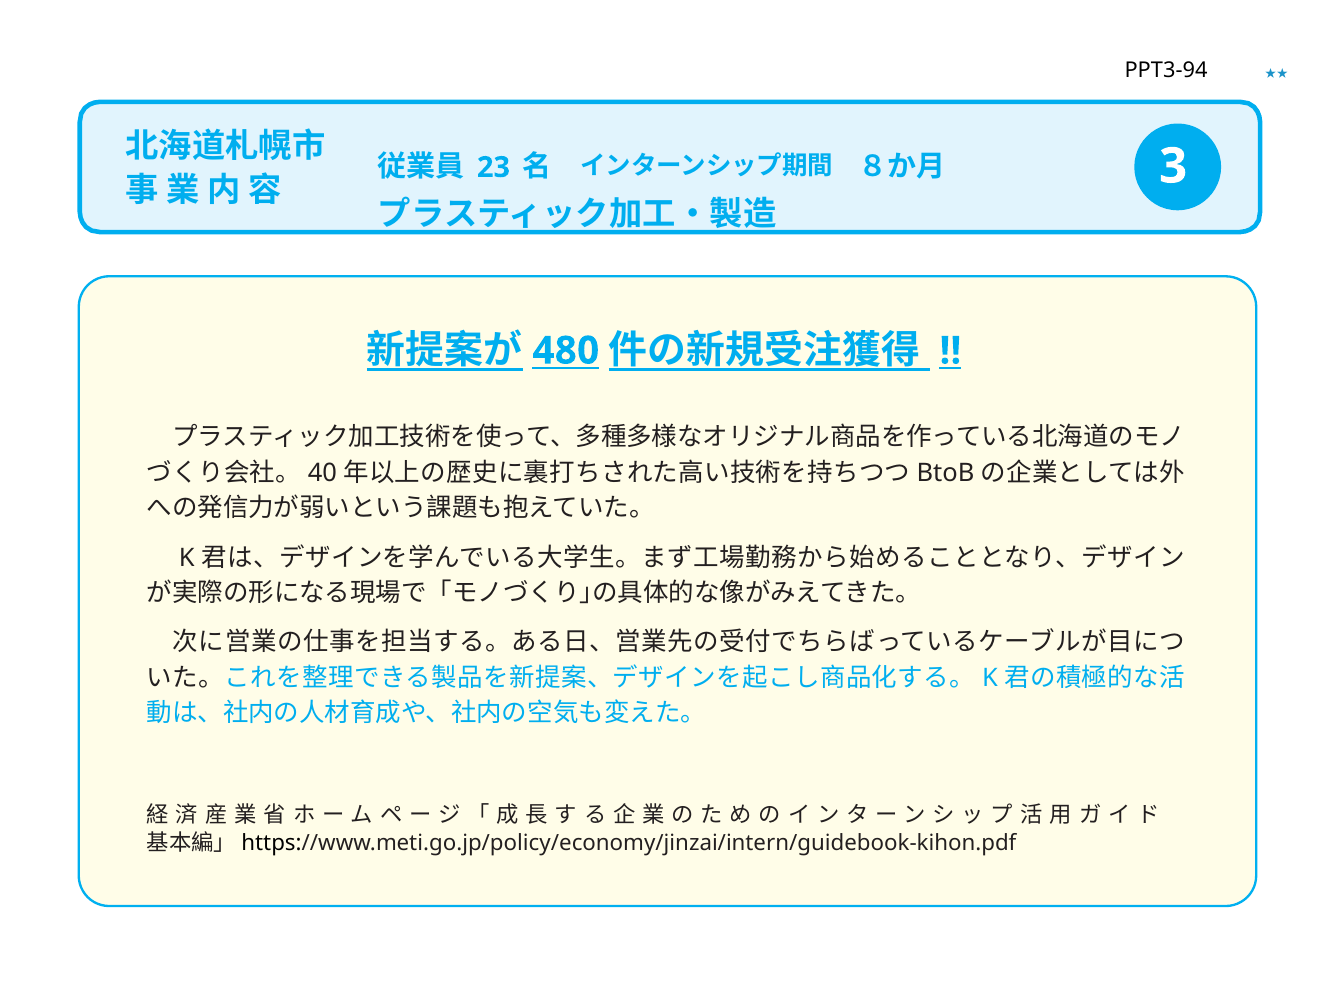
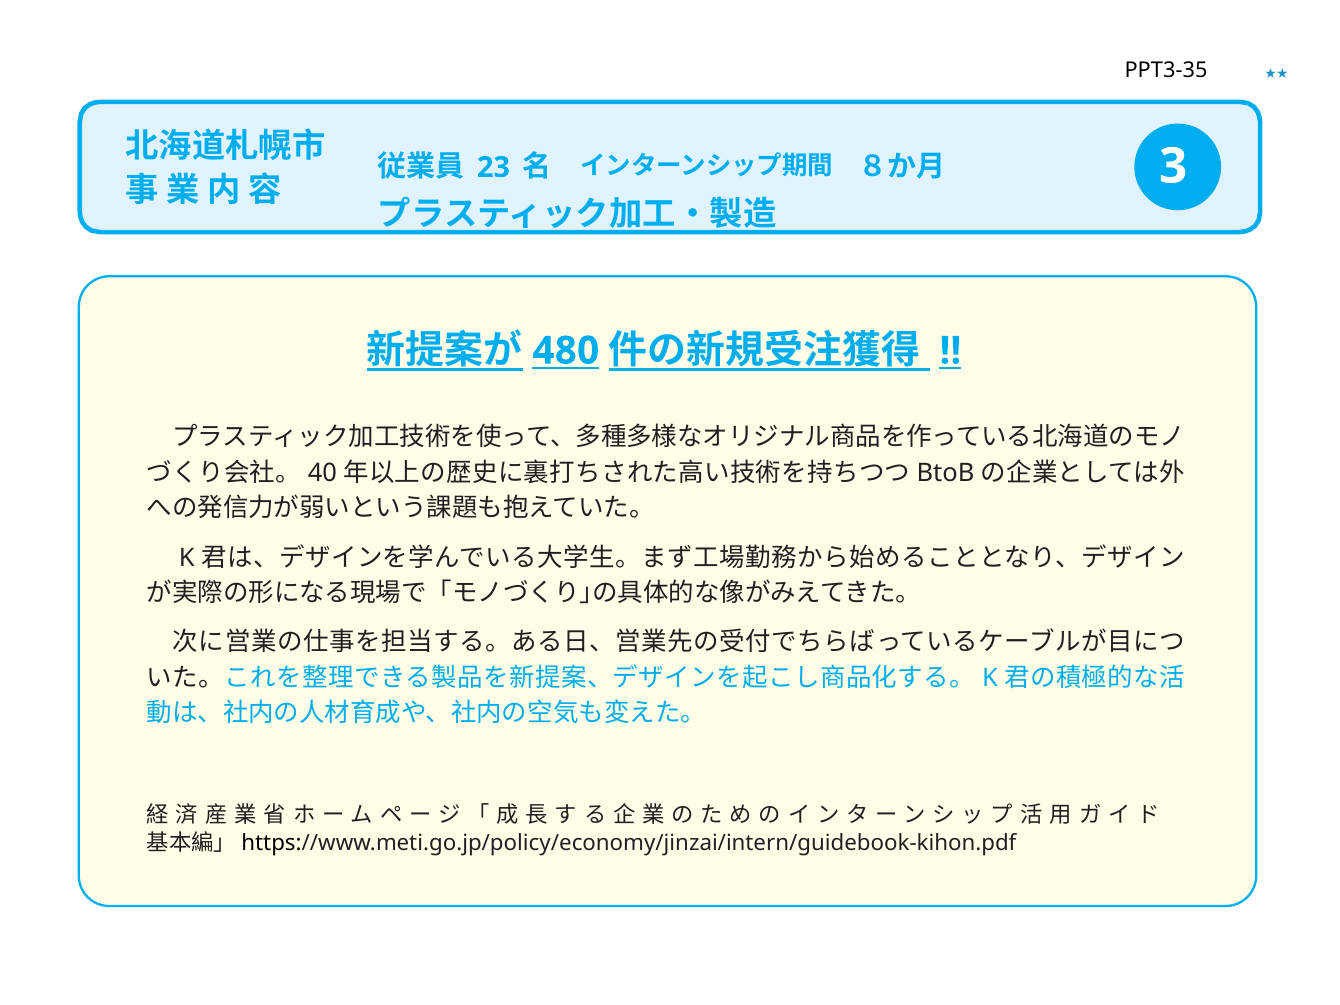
PPT3-94: PPT3-94 -> PPT3-35
